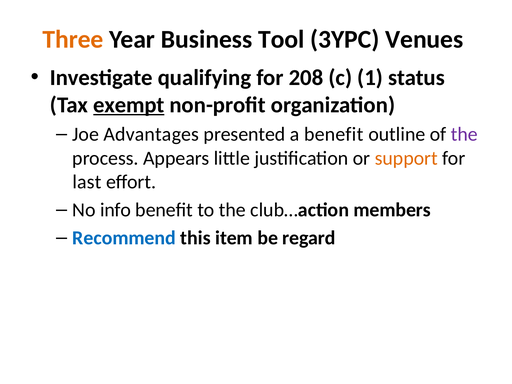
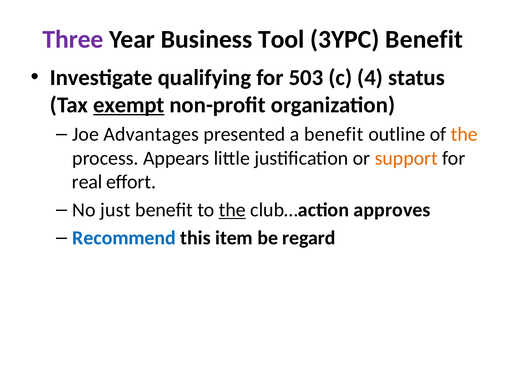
Three colour: orange -> purple
3YPC Venues: Venues -> Benefit
208: 208 -> 503
1: 1 -> 4
the at (464, 134) colour: purple -> orange
last: last -> real
info: info -> just
the at (232, 210) underline: none -> present
members: members -> approves
